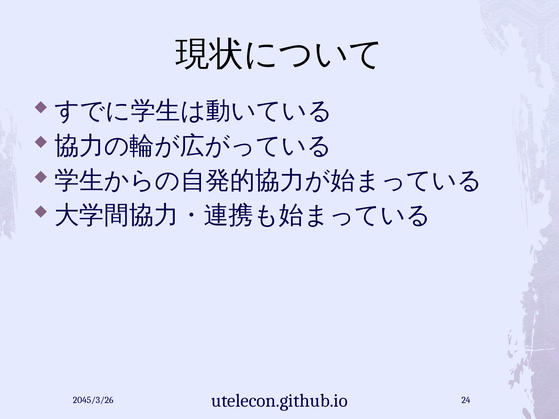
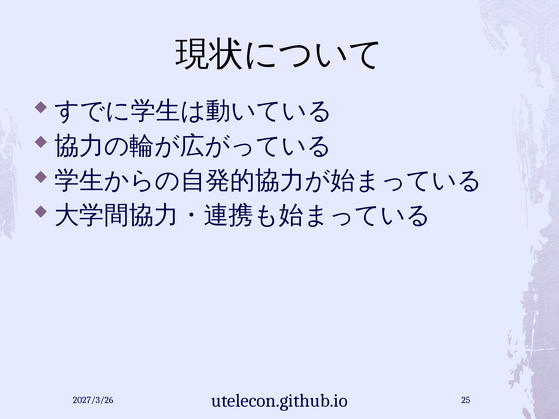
2045/3/26: 2045/3/26 -> 2027/3/26
24: 24 -> 25
